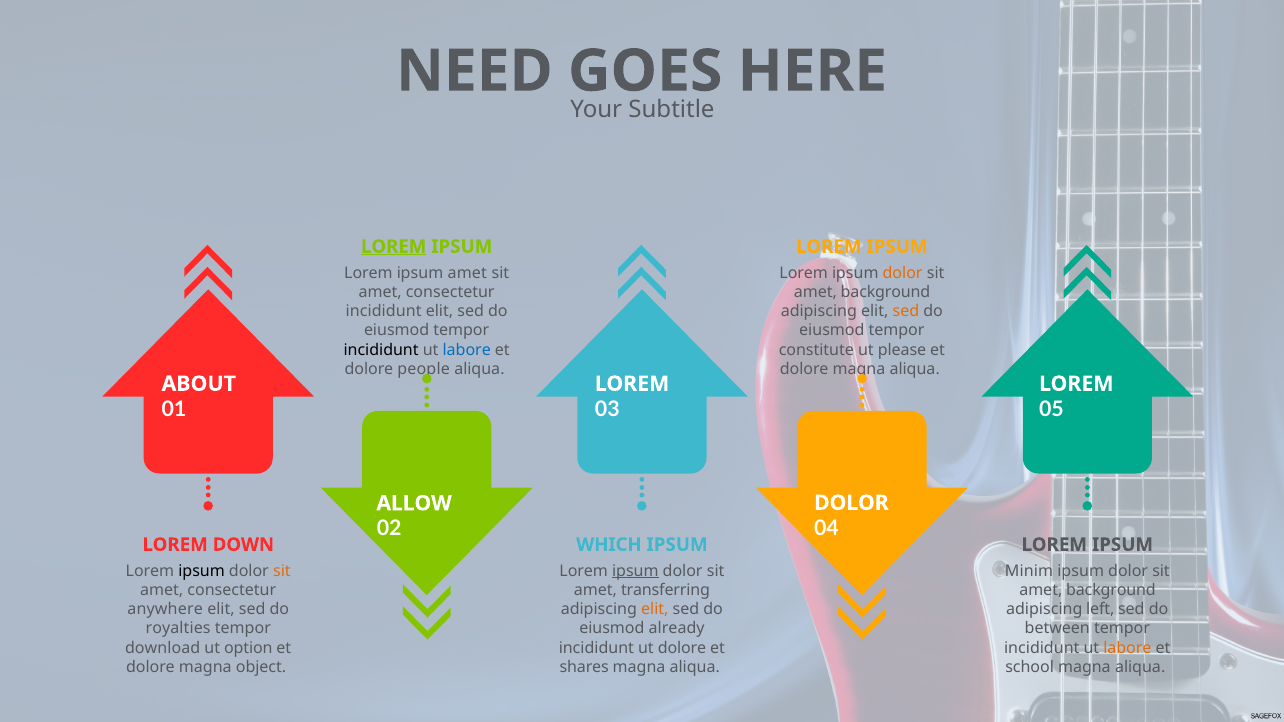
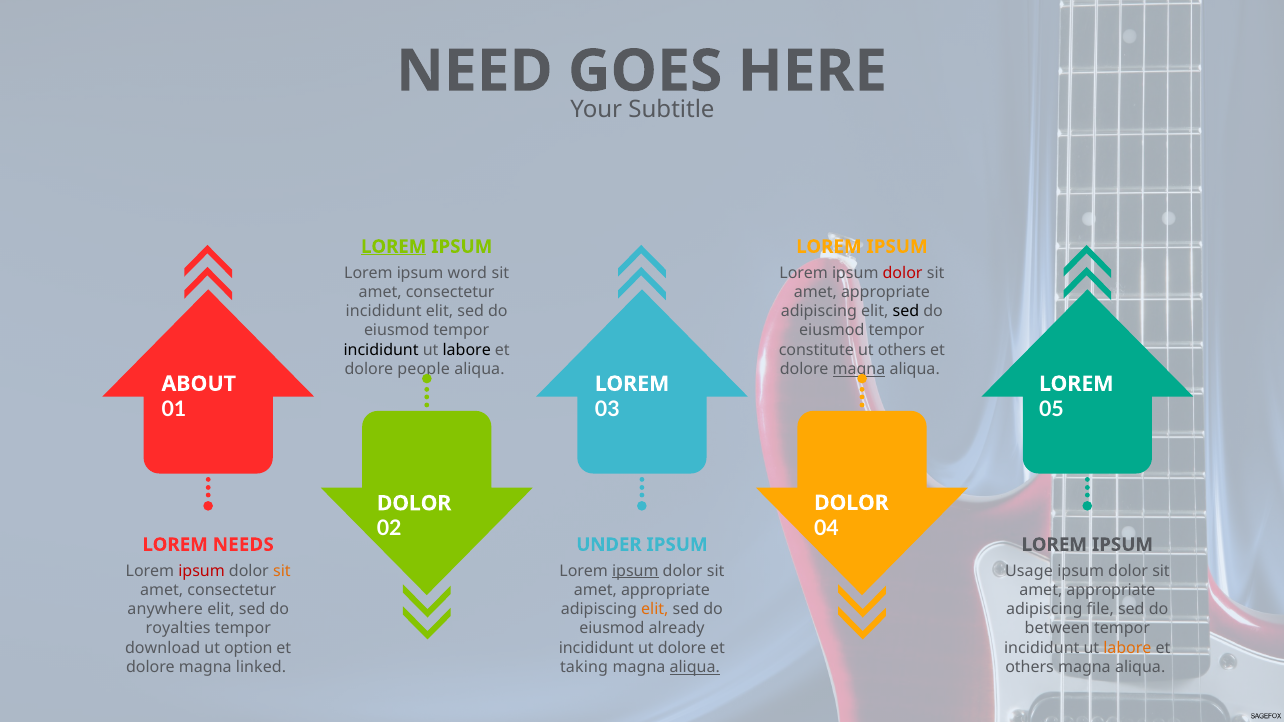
ipsum amet: amet -> word
dolor at (903, 273) colour: orange -> red
background at (885, 292): background -> appropriate
sed at (906, 311) colour: orange -> black
labore at (467, 350) colour: blue -> black
ut please: please -> others
magna at (859, 369) underline: none -> present
ALLOW at (414, 503): ALLOW -> DOLOR
DOWN: DOWN -> NEEDS
WHICH: WHICH -> UNDER
ipsum at (202, 571) colour: black -> red
Minim: Minim -> Usage
transferring at (666, 590): transferring -> appropriate
background at (1111, 590): background -> appropriate
left: left -> file
object: object -> linked
shares: shares -> taking
aliqua at (695, 667) underline: none -> present
school at (1030, 667): school -> others
